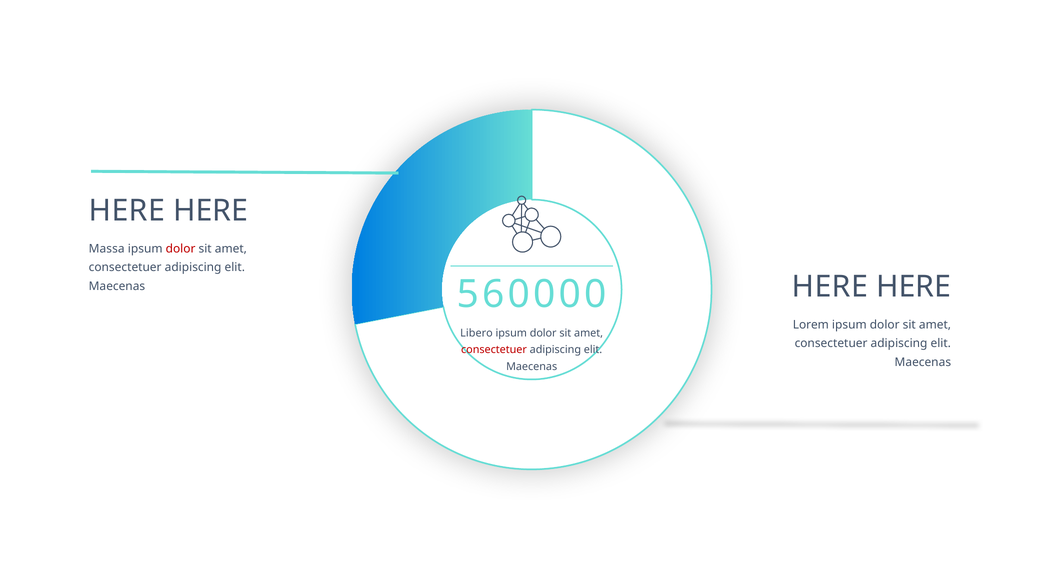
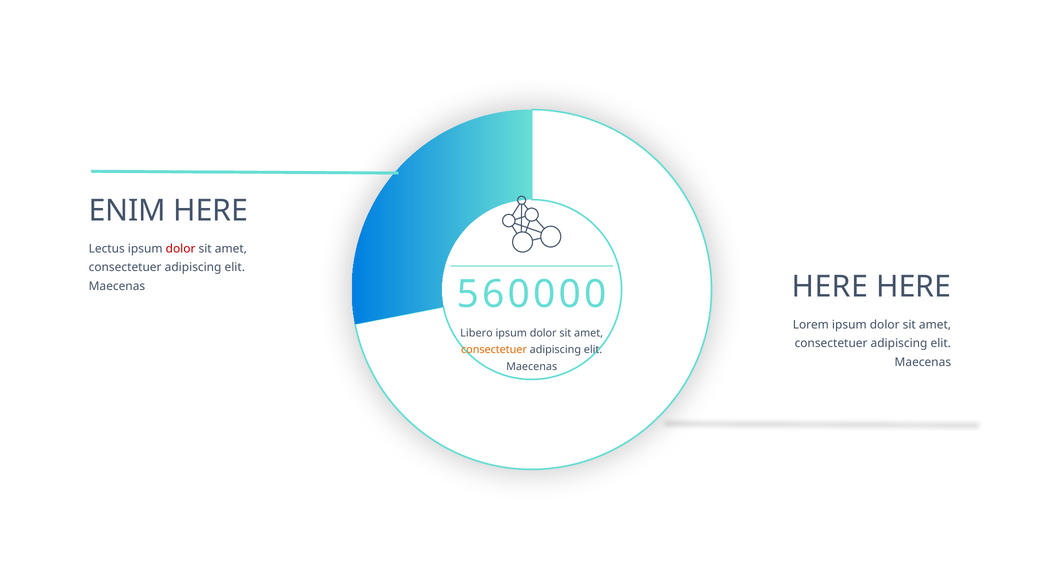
HERE at (127, 211): HERE -> ENIM
Massa: Massa -> Lectus
consectetuer at (494, 350) colour: red -> orange
